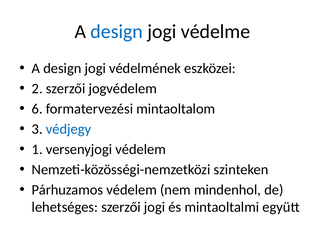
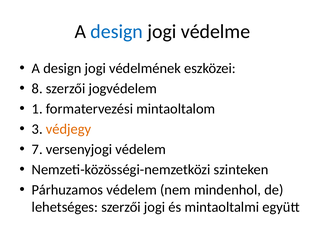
2: 2 -> 8
6: 6 -> 1
védjegy colour: blue -> orange
1: 1 -> 7
